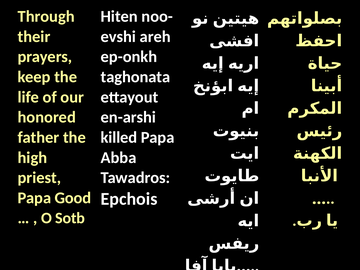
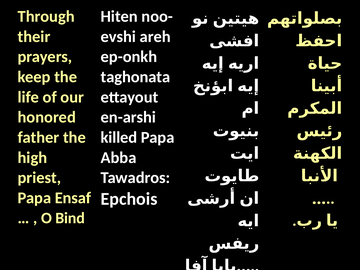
Good: Good -> Ensaf
Sotb: Sotb -> Bind
